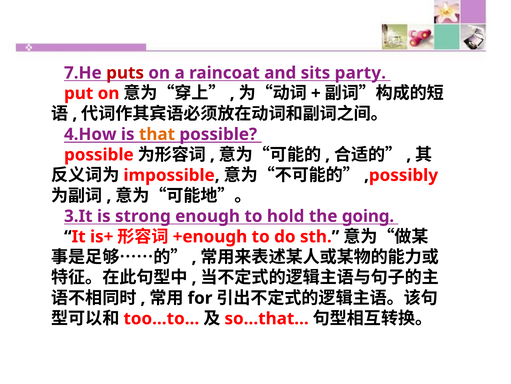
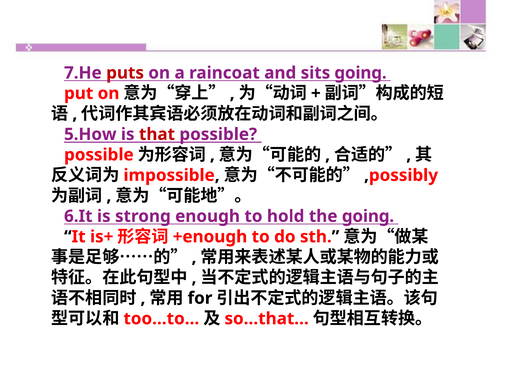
sits party: party -> going
4.How: 4.How -> 5.How
that colour: orange -> red
3.It: 3.It -> 6.It
